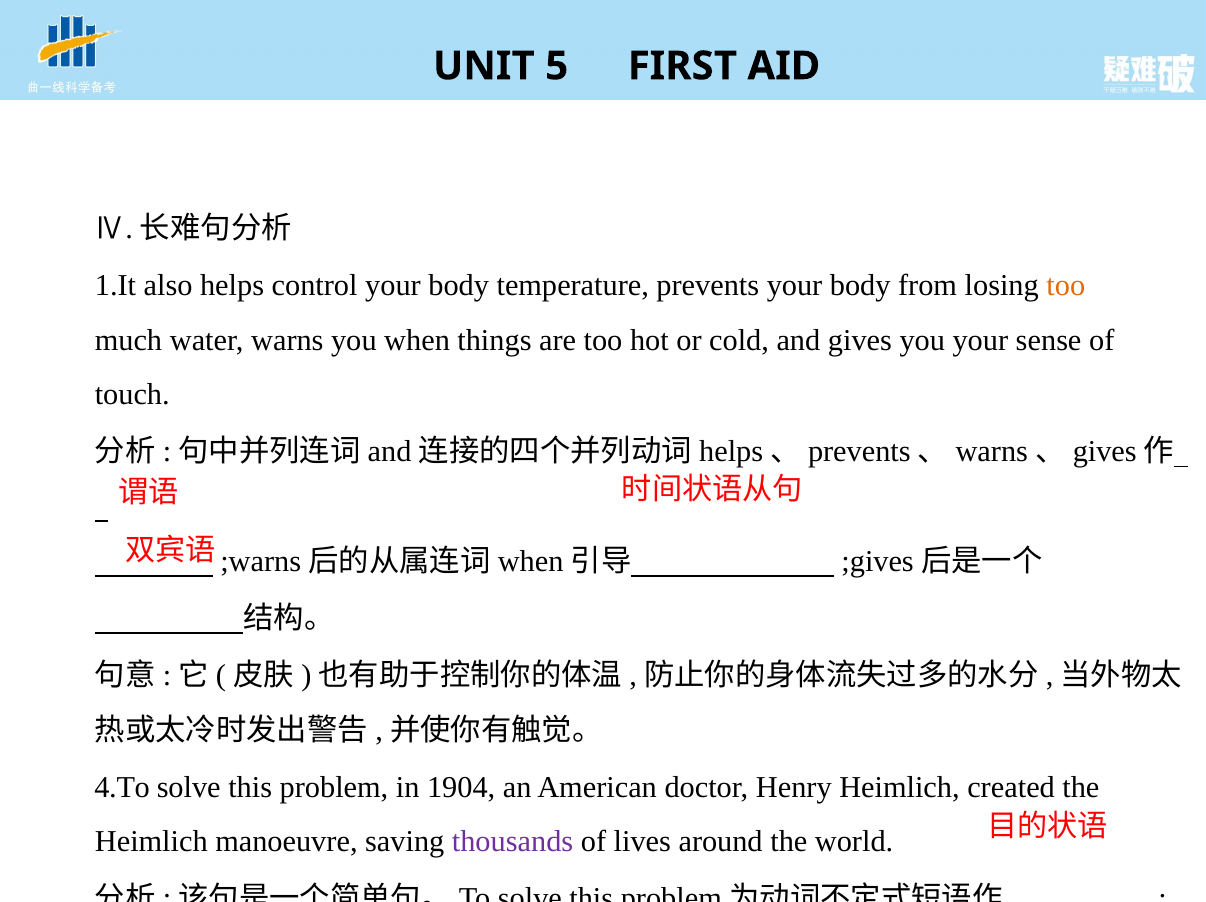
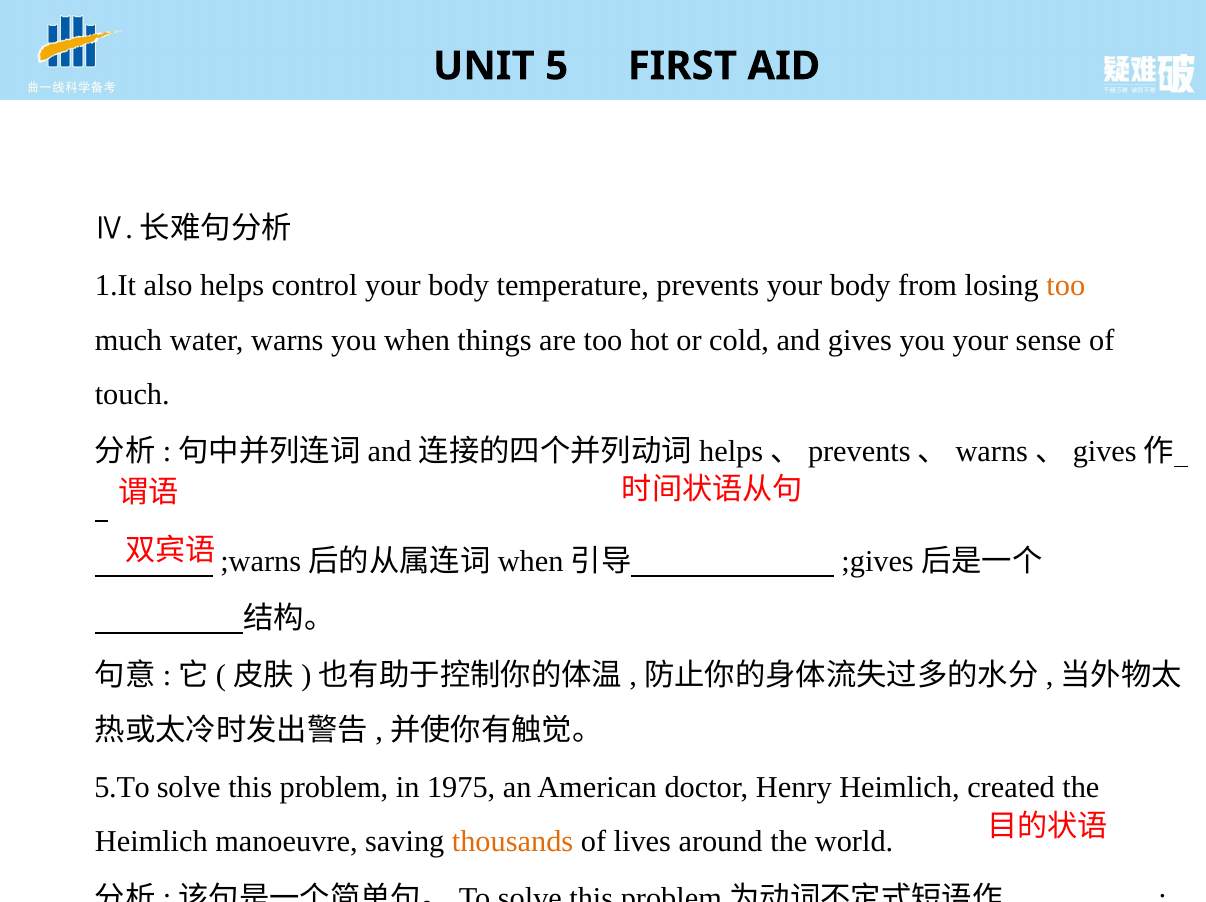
4.To: 4.To -> 5.To
1904: 1904 -> 1975
thousands colour: purple -> orange
